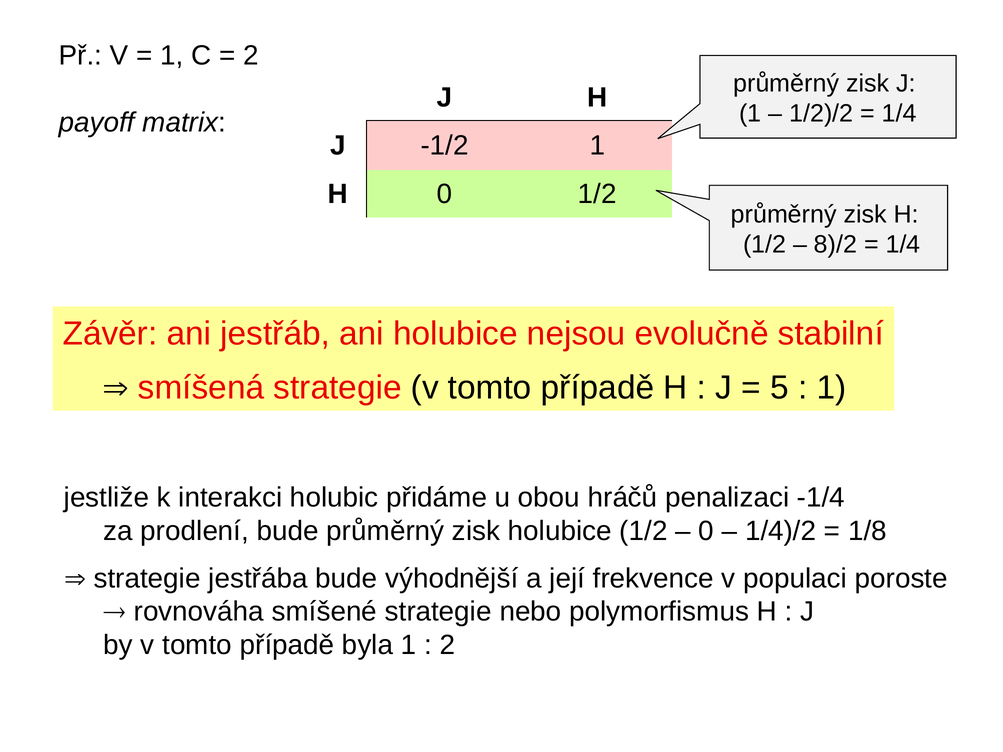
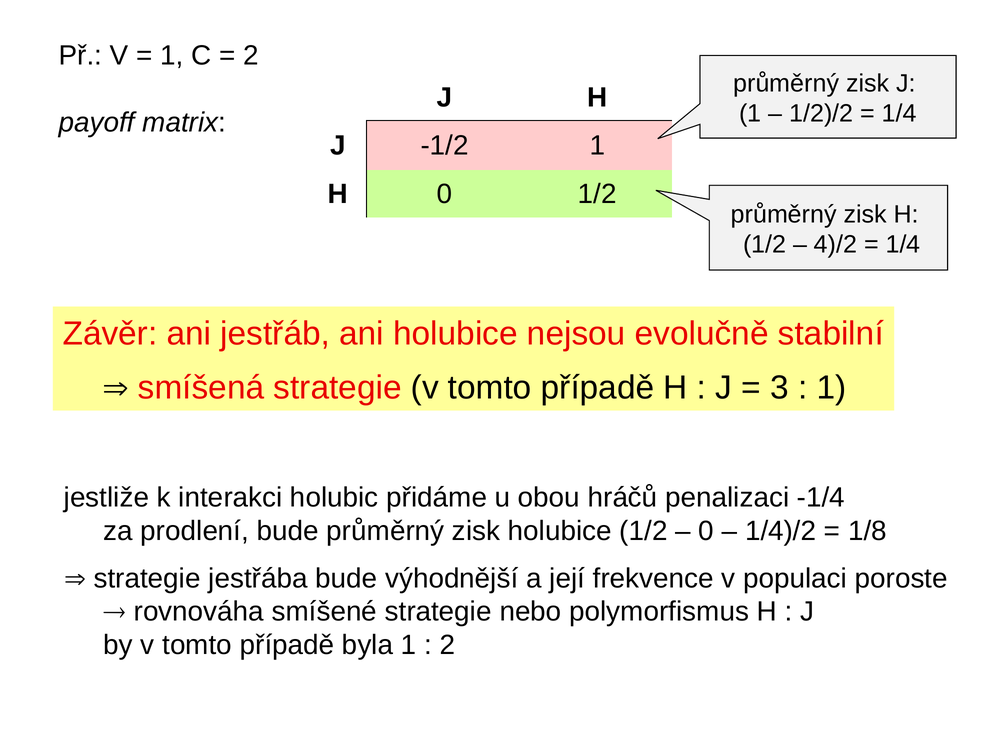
8)/2: 8)/2 -> 4)/2
5: 5 -> 3
